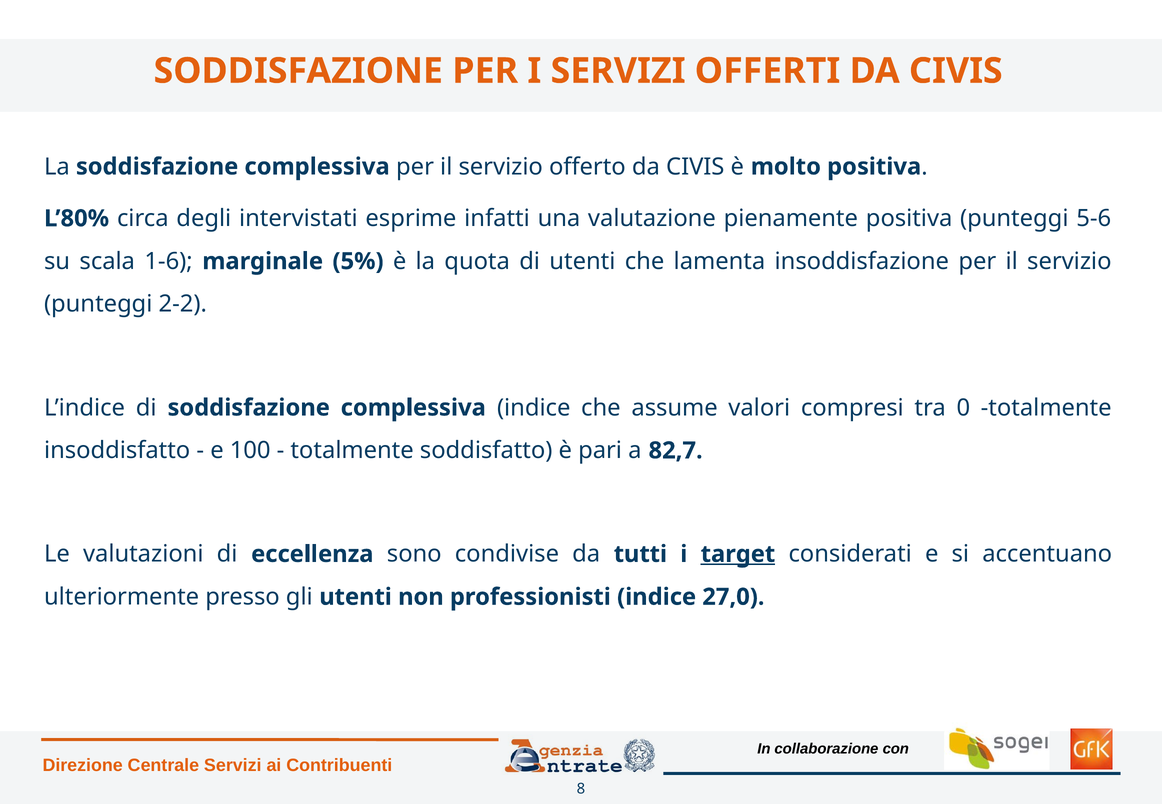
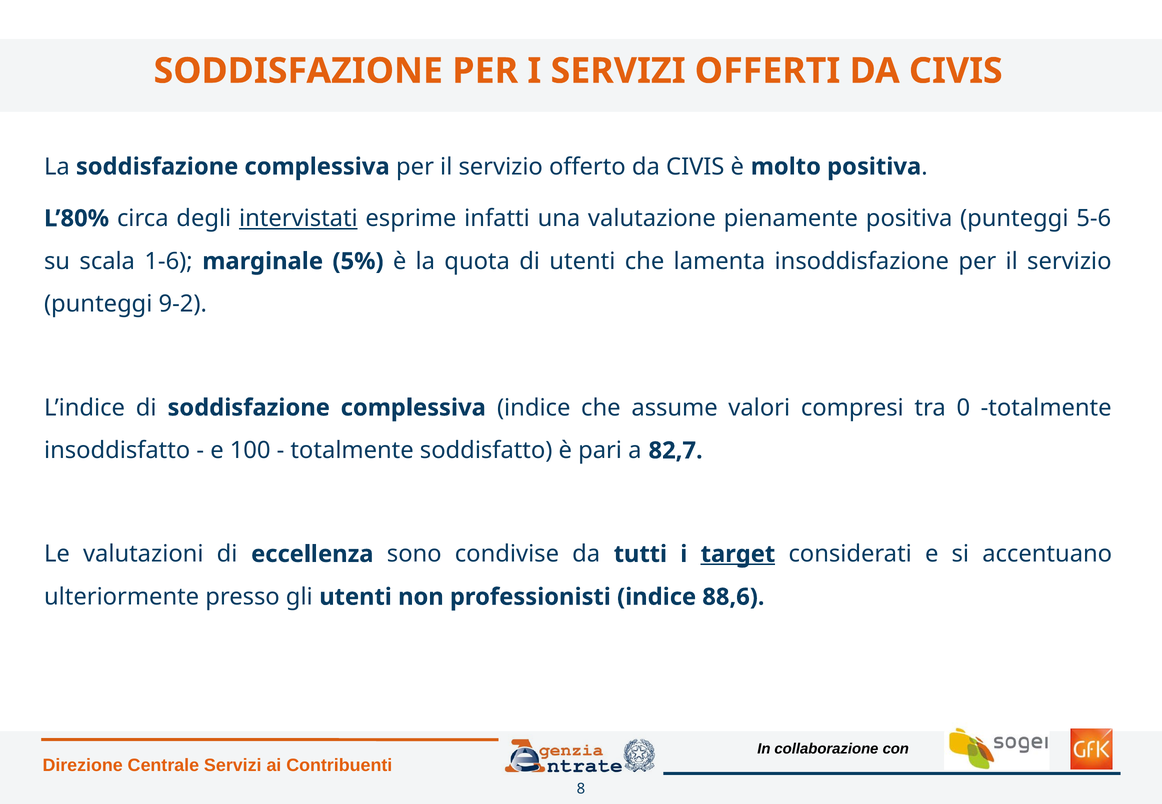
intervistati underline: none -> present
2-2: 2-2 -> 9-2
27,0: 27,0 -> 88,6
